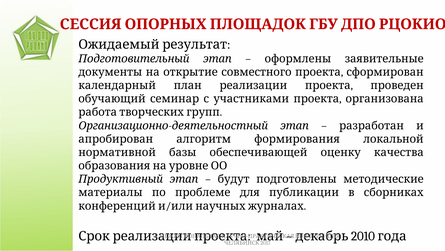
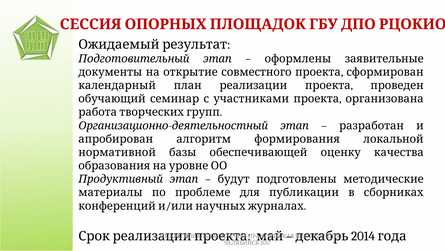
2010: 2010 -> 2014
